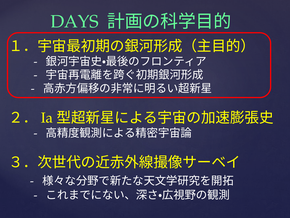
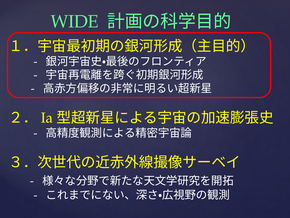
DAYS: DAYS -> WIDE
